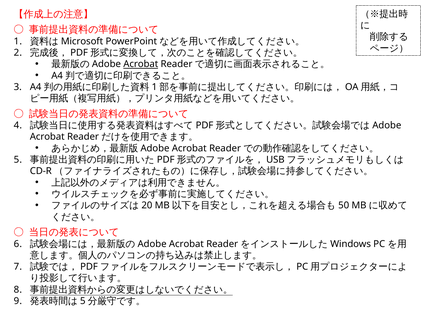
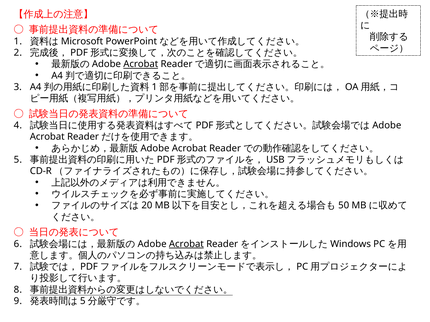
Acrobat at (186, 244) underline: none -> present
